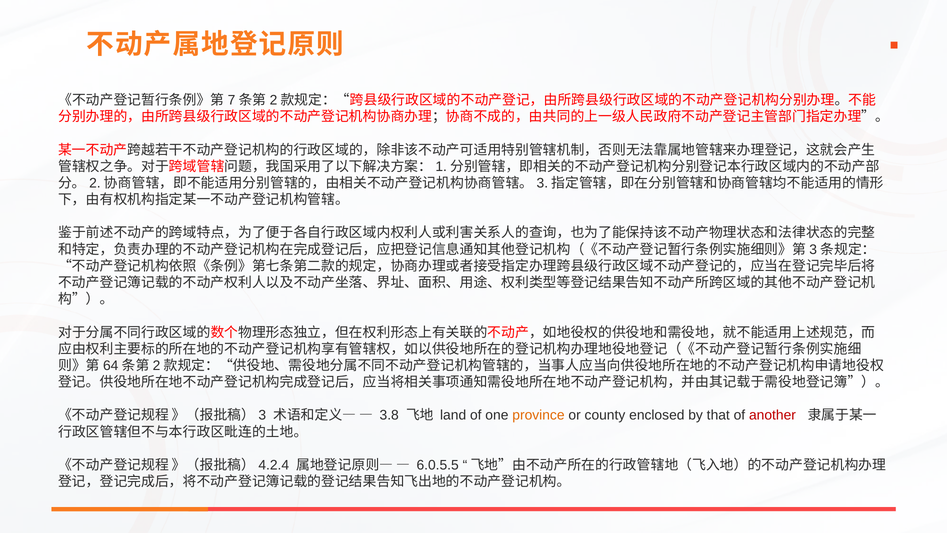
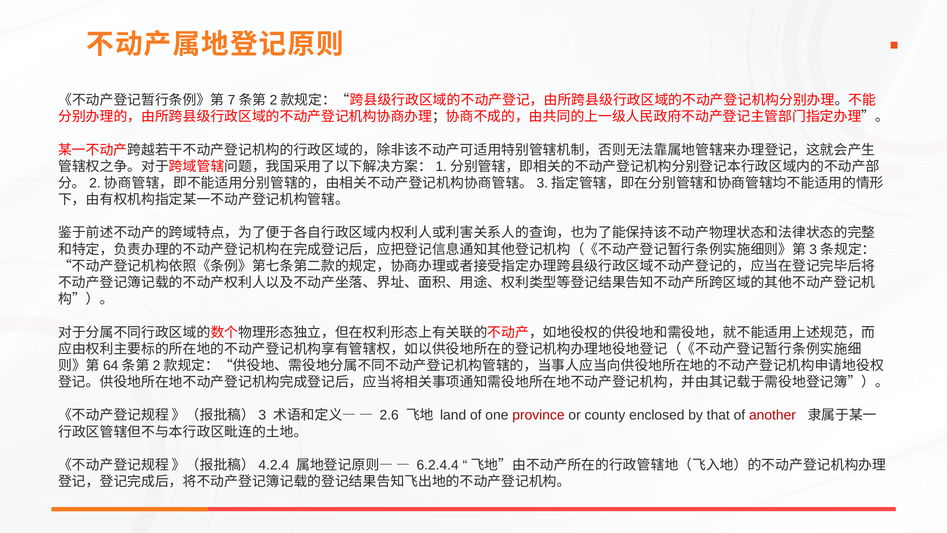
3.8: 3.8 -> 2.6
province colour: orange -> red
6.0.5.5: 6.0.5.5 -> 6.2.4.4
